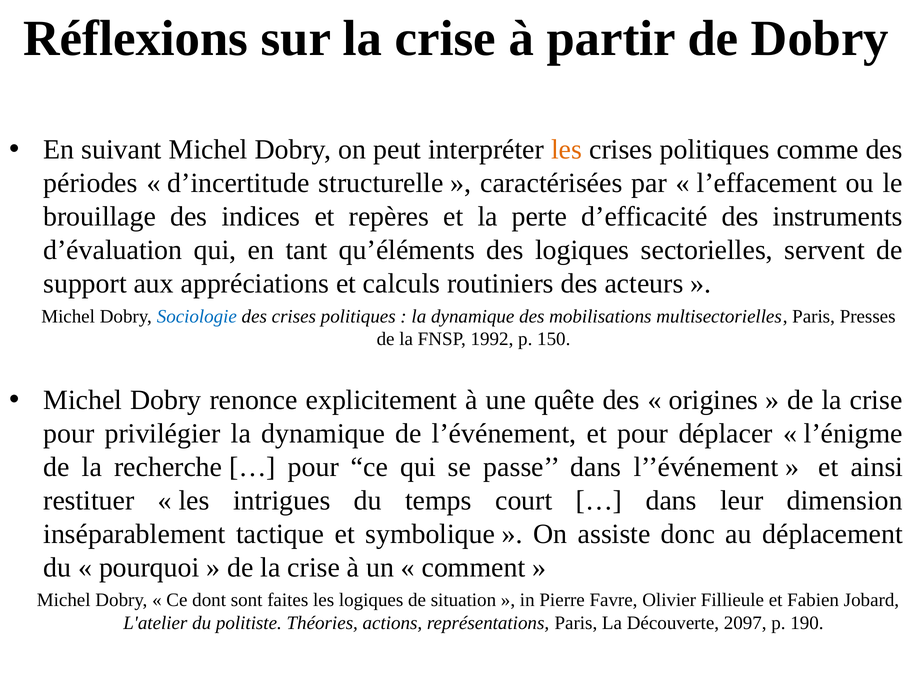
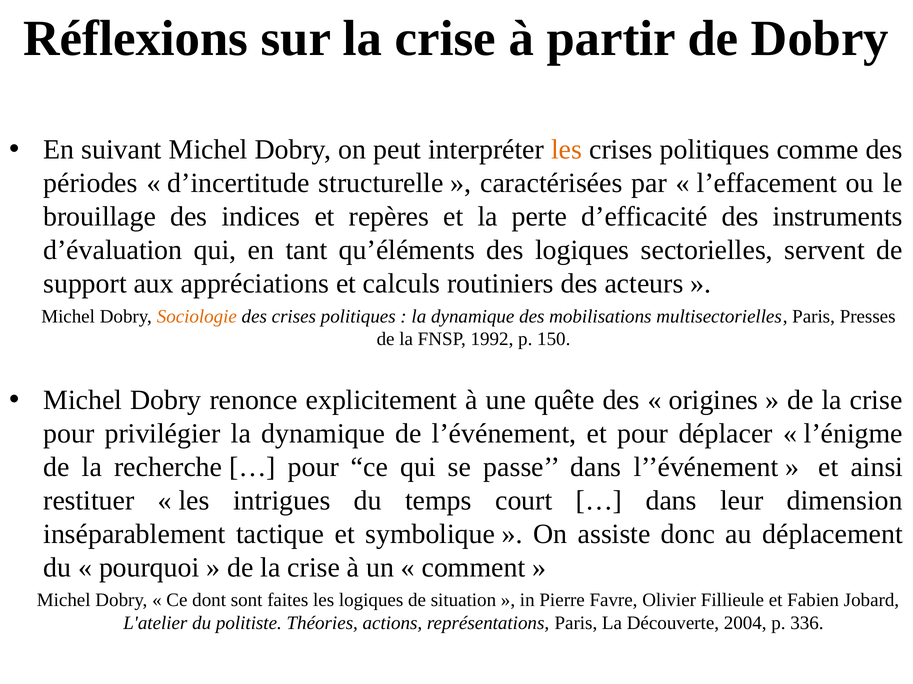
Sociologie colour: blue -> orange
2097: 2097 -> 2004
190: 190 -> 336
